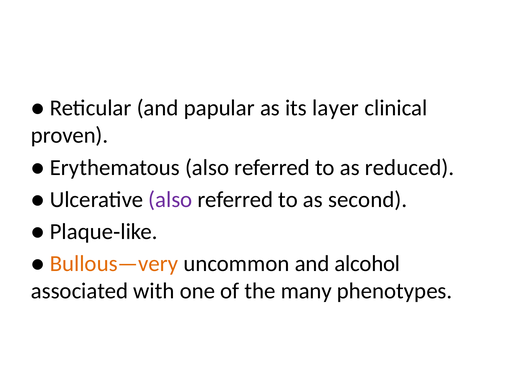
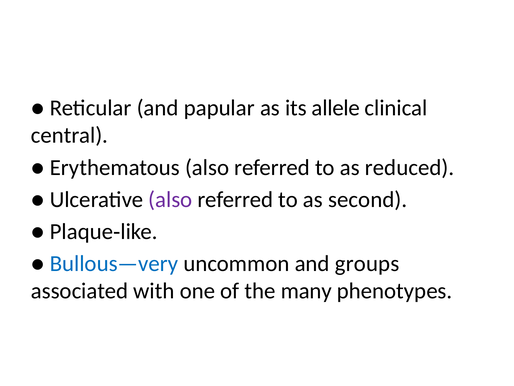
layer: layer -> allele
proven: proven -> central
Bullous—very colour: orange -> blue
alcohol: alcohol -> groups
